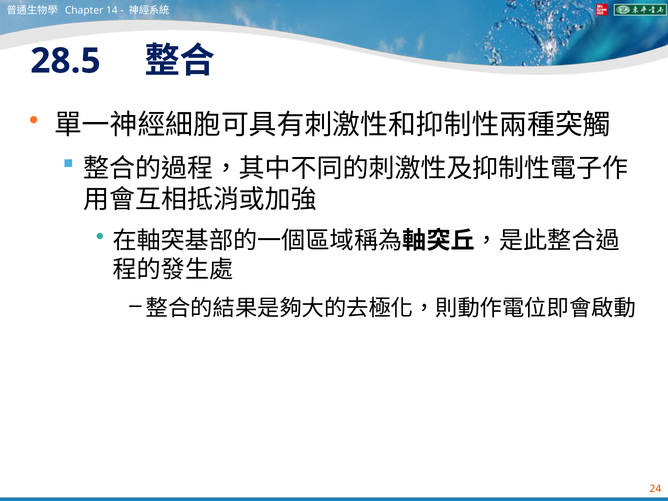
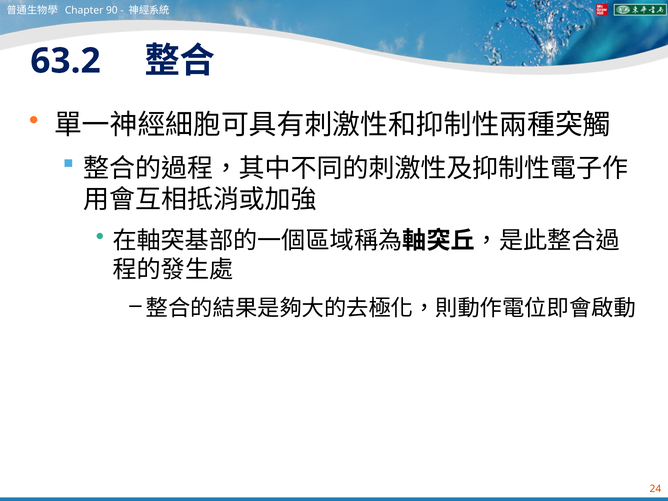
14: 14 -> 90
28.5: 28.5 -> 63.2
